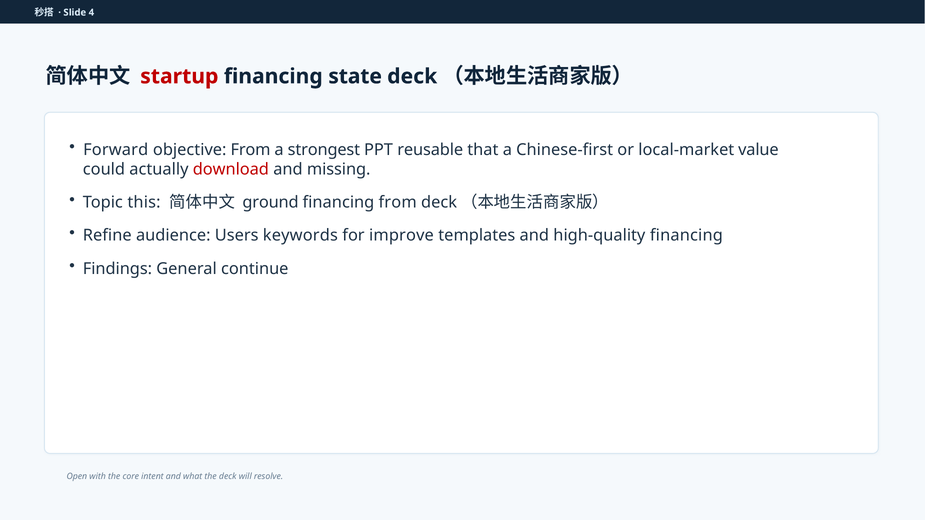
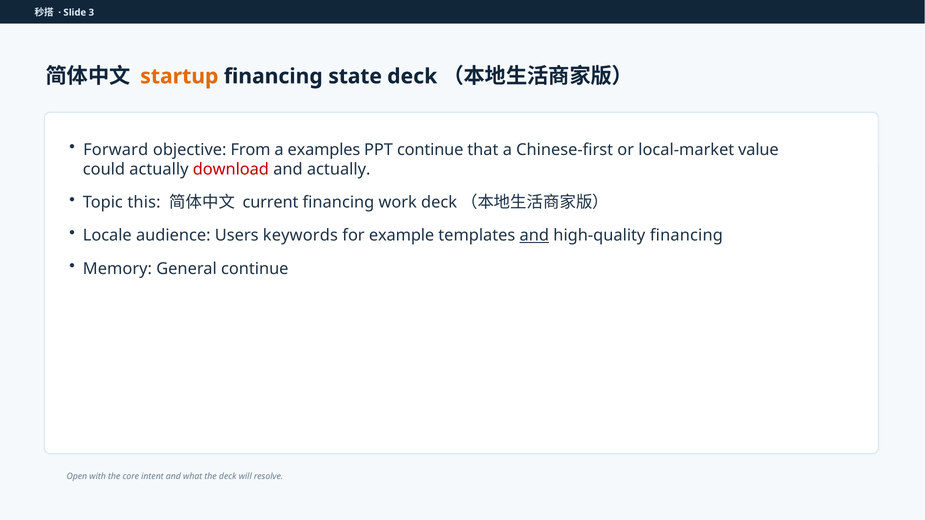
4: 4 -> 3
startup colour: red -> orange
strongest: strongest -> examples
PPT reusable: reusable -> continue
and missing: missing -> actually
ground: ground -> current
financing from: from -> work
Refine: Refine -> Locale
improve: improve -> example
and at (534, 236) underline: none -> present
Findings: Findings -> Memory
